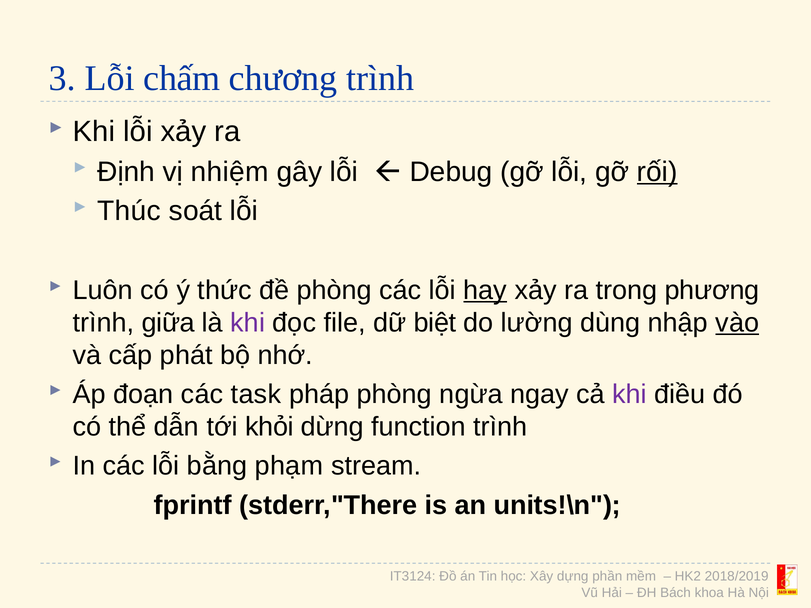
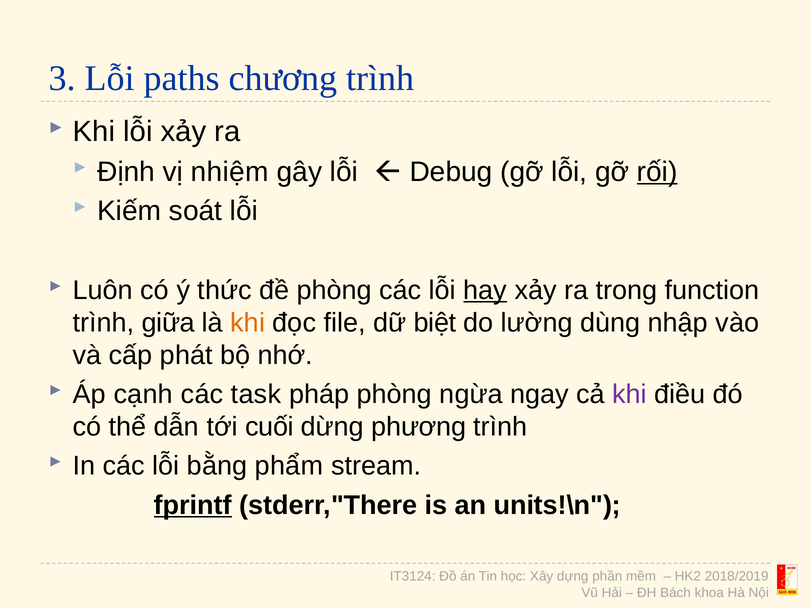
chấm: chấm -> paths
Thúc: Thúc -> Kiếm
phương: phương -> function
khi at (248, 323) colour: purple -> orange
vào underline: present -> none
đoạn: đoạn -> cạnh
khỏi: khỏi -> cuối
function: function -> phương
phạm: phạm -> phẩm
fprintf underline: none -> present
